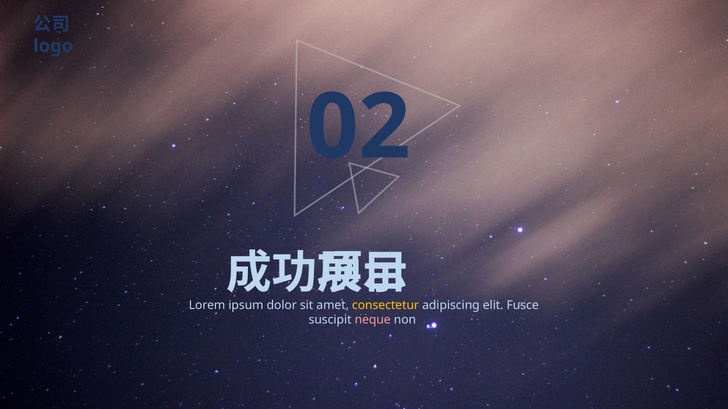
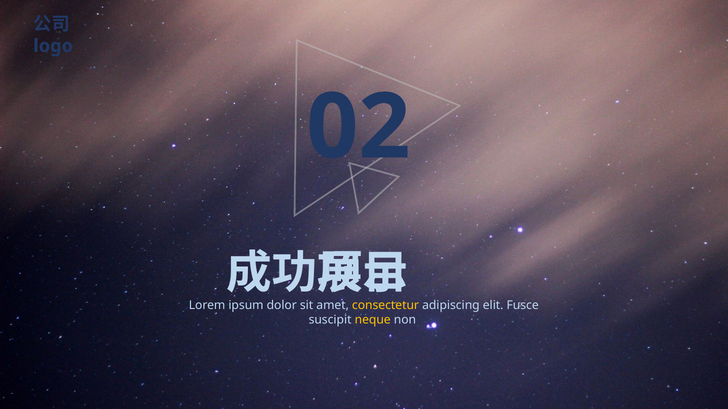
neque colour: pink -> yellow
